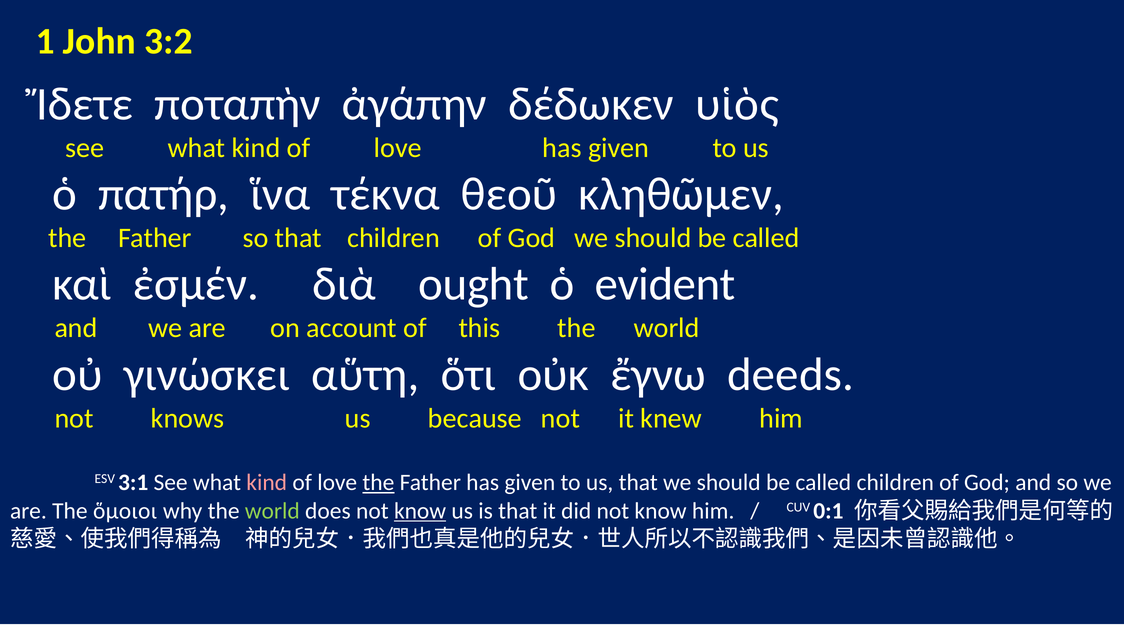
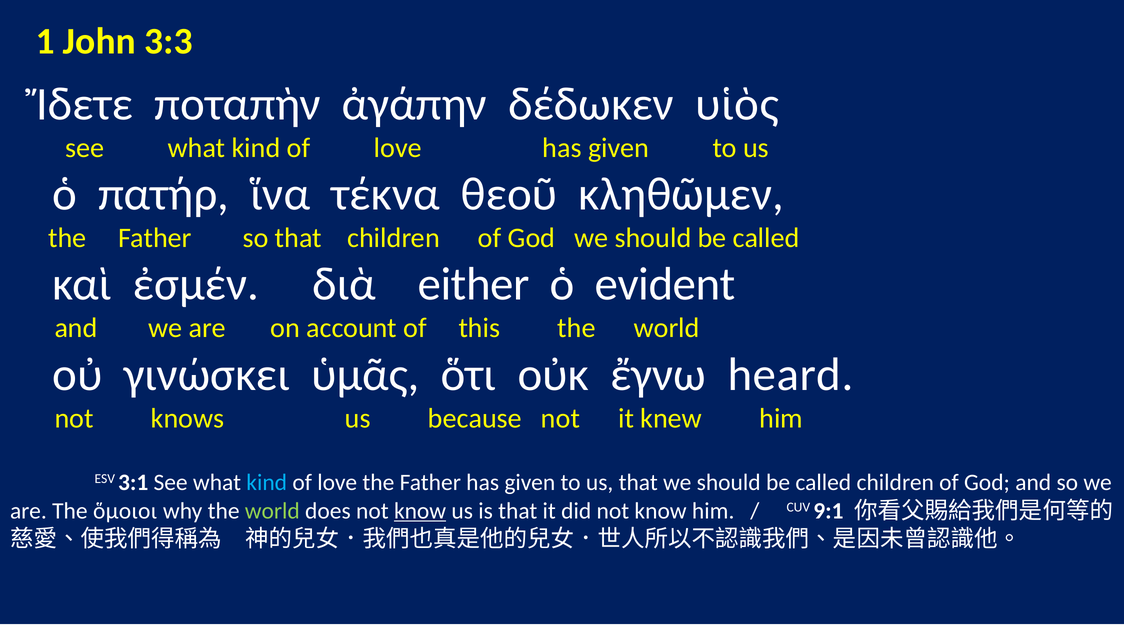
3:2: 3:2 -> 3:3
ought: ought -> either
αὕτη: αὕτη -> ὑμᾶς
deeds: deeds -> heard
kind at (267, 483) colour: pink -> light blue
the at (378, 483) underline: present -> none
0:1: 0:1 -> 9:1
